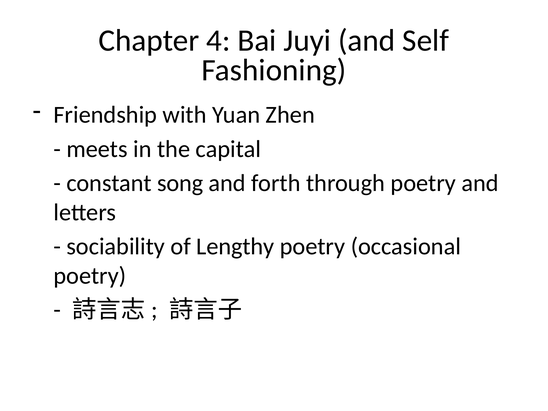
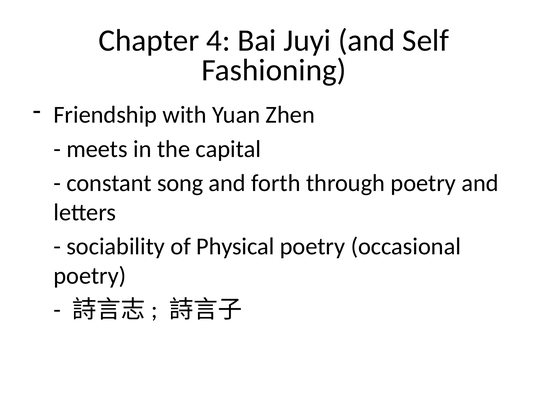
Lengthy: Lengthy -> Physical
